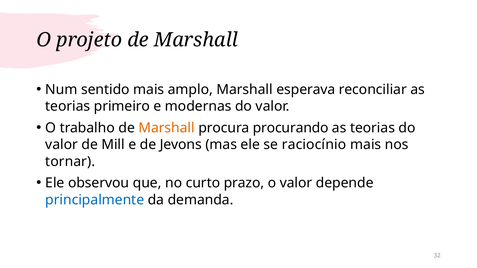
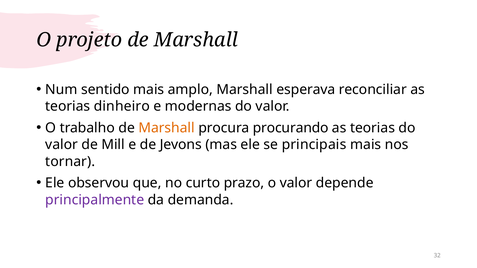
primeiro: primeiro -> dinheiro
raciocínio: raciocínio -> principais
principalmente colour: blue -> purple
